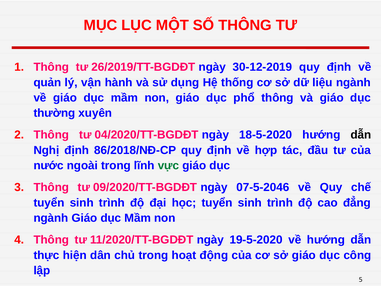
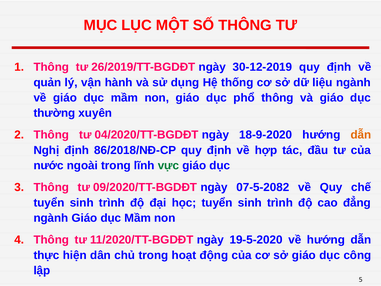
18-5-2020: 18-5-2020 -> 18-9-2020
dẫn at (361, 135) colour: black -> orange
07-5-2046: 07-5-2046 -> 07-5-2082
